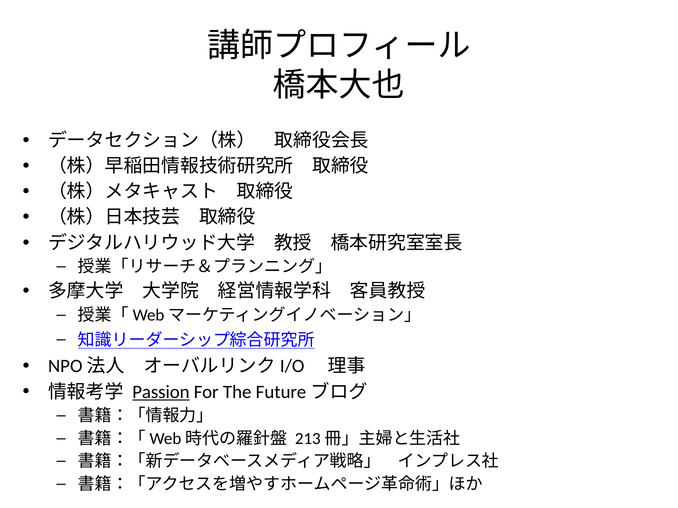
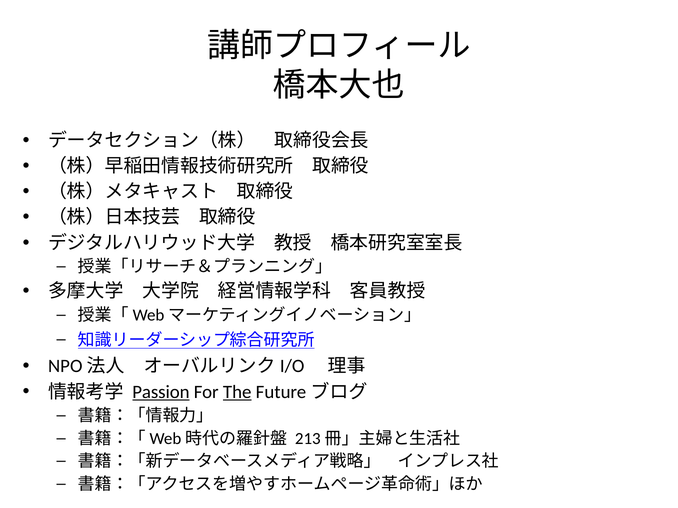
The underline: none -> present
